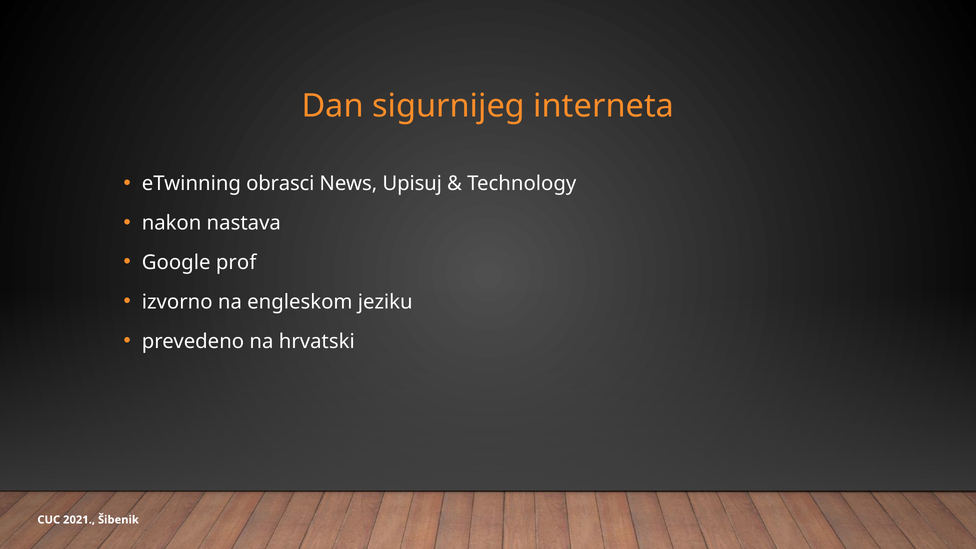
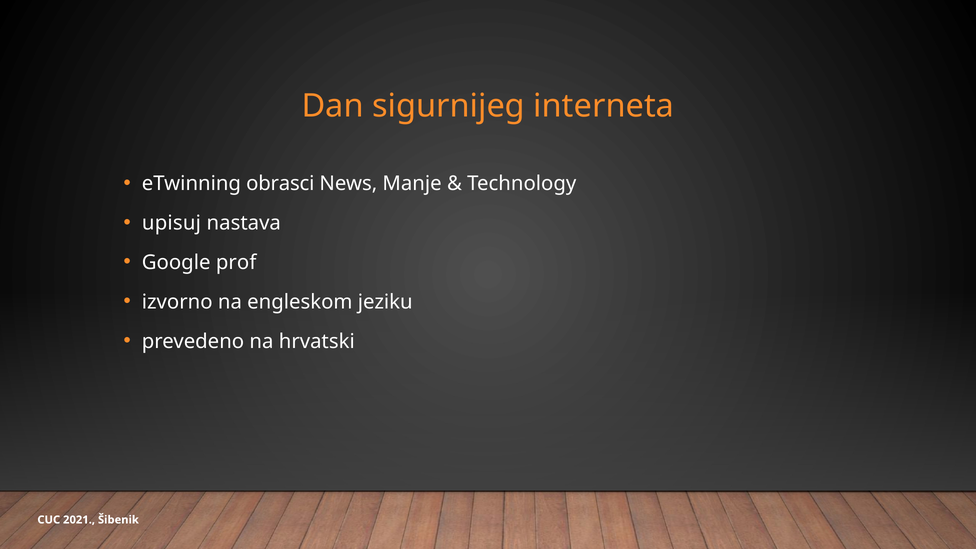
Upisuj: Upisuj -> Manje
nakon: nakon -> upisuj
